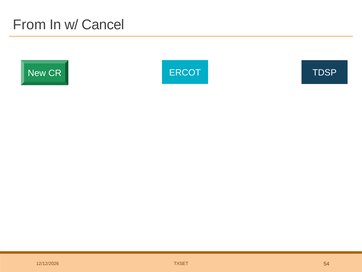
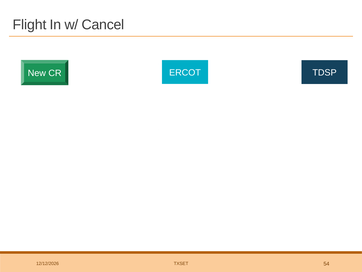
From: From -> Flight
